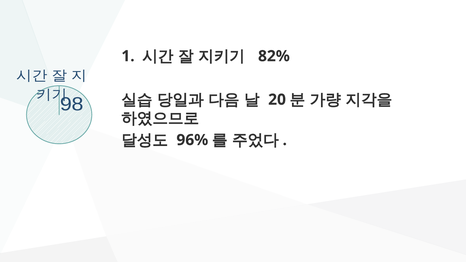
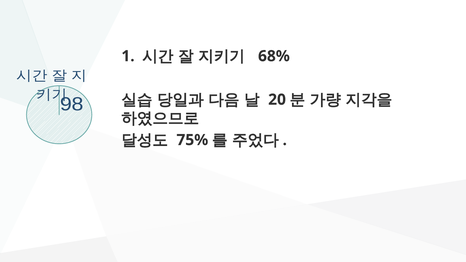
82%: 82% -> 68%
96%: 96% -> 75%
